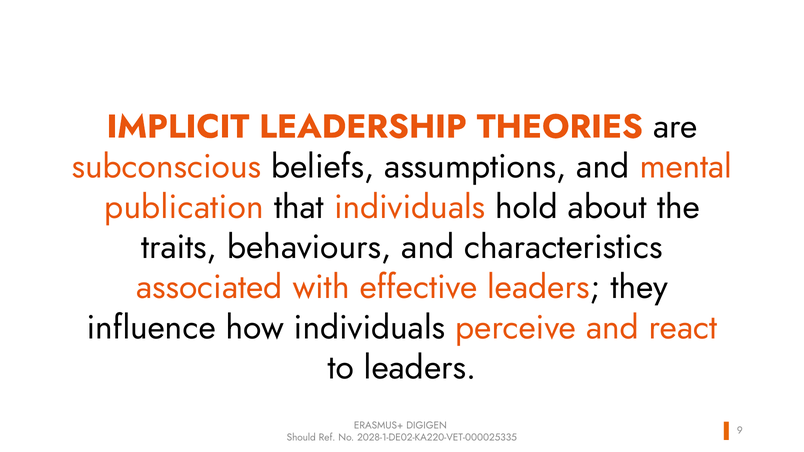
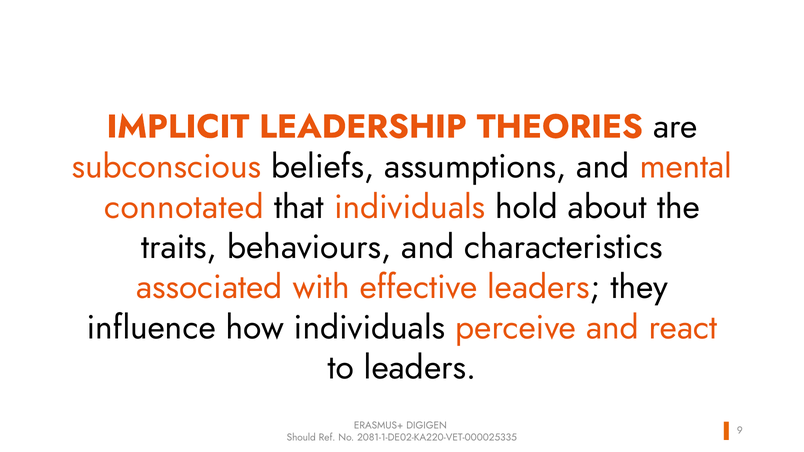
publication: publication -> connotated
2028-1-DE02-KA220-VET-000025335: 2028-1-DE02-KA220-VET-000025335 -> 2081-1-DE02-KA220-VET-000025335
